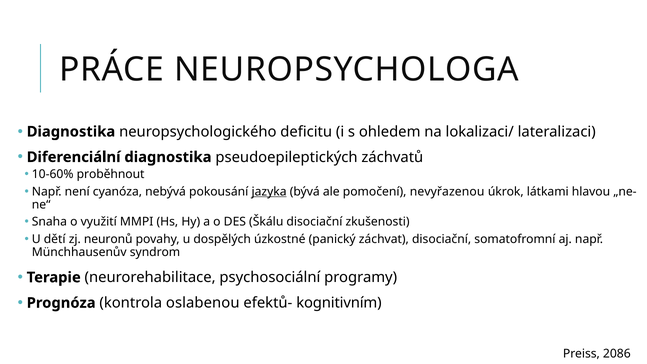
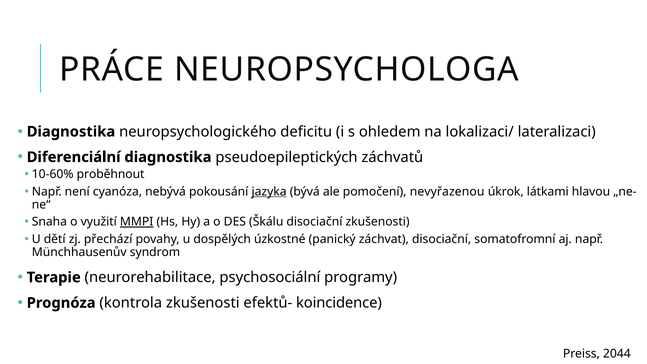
MMPI underline: none -> present
neuronů: neuronů -> přechází
kontrola oslabenou: oslabenou -> zkušenosti
kognitivním: kognitivním -> koincidence
2086: 2086 -> 2044
